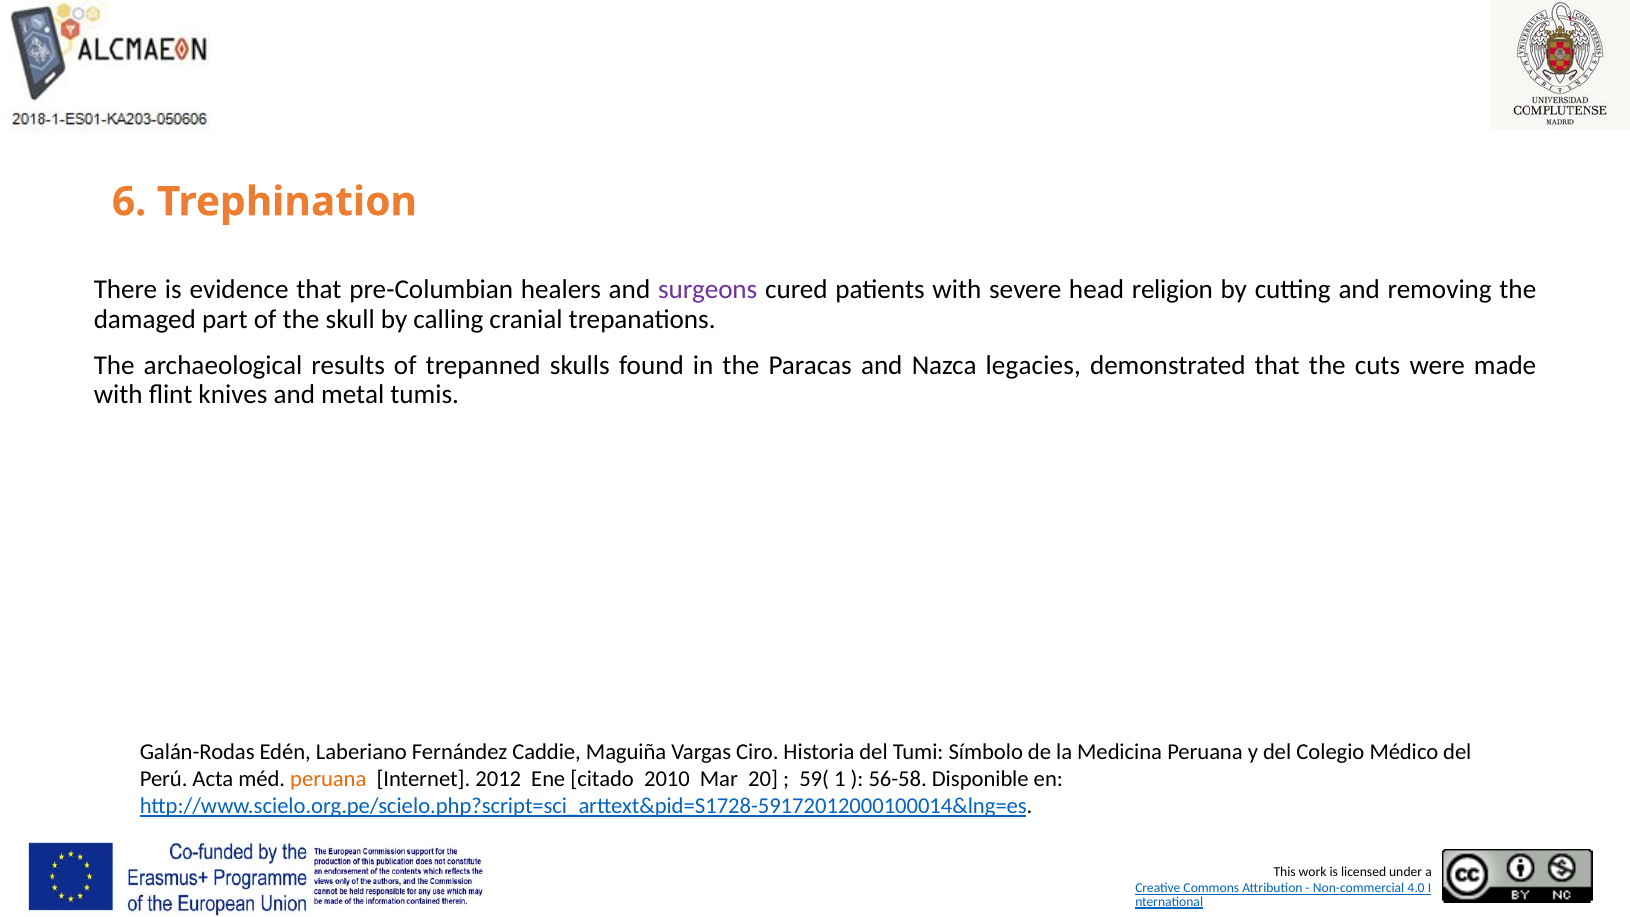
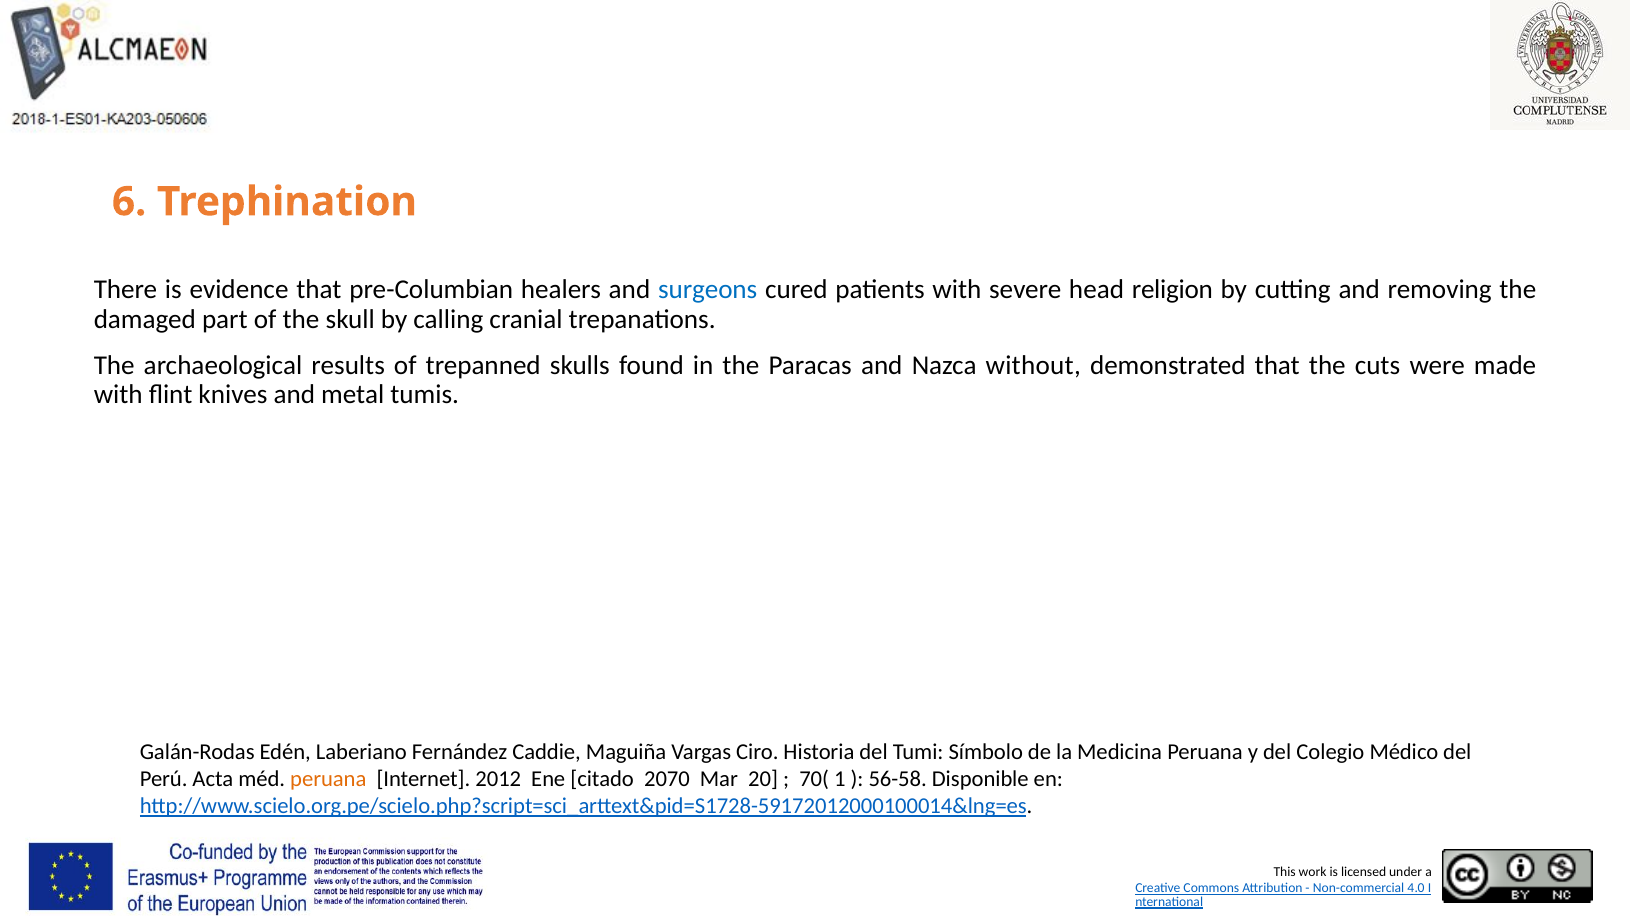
surgeons colour: purple -> blue
legacies: legacies -> without
2010: 2010 -> 2070
59(: 59( -> 70(
